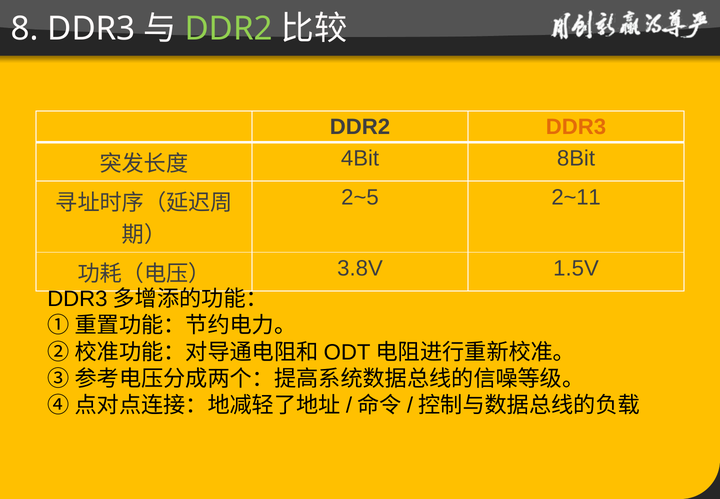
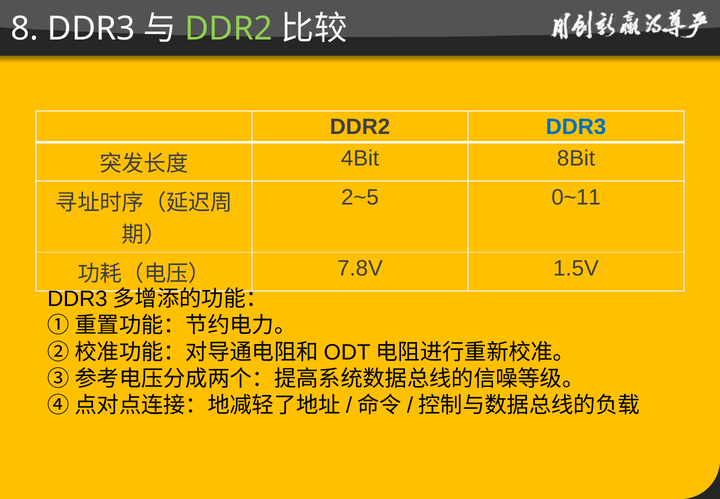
DDR3 at (576, 127) colour: orange -> blue
2~11: 2~11 -> 0~11
3.8V: 3.8V -> 7.8V
